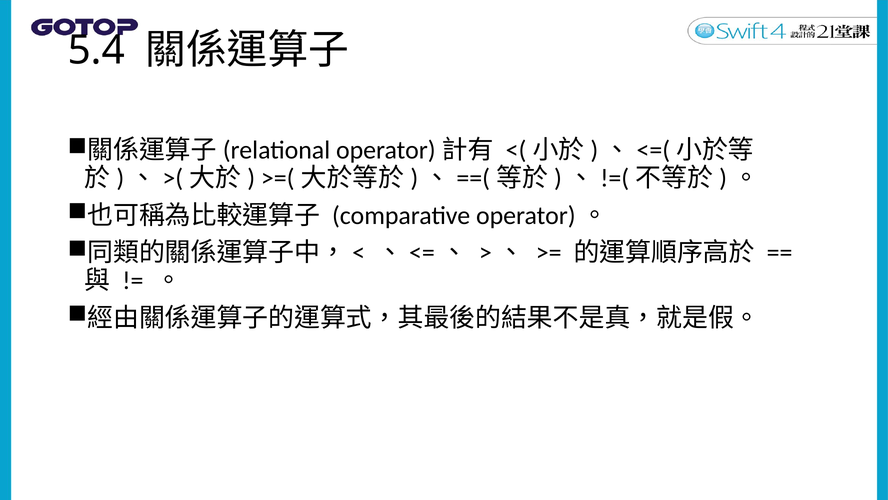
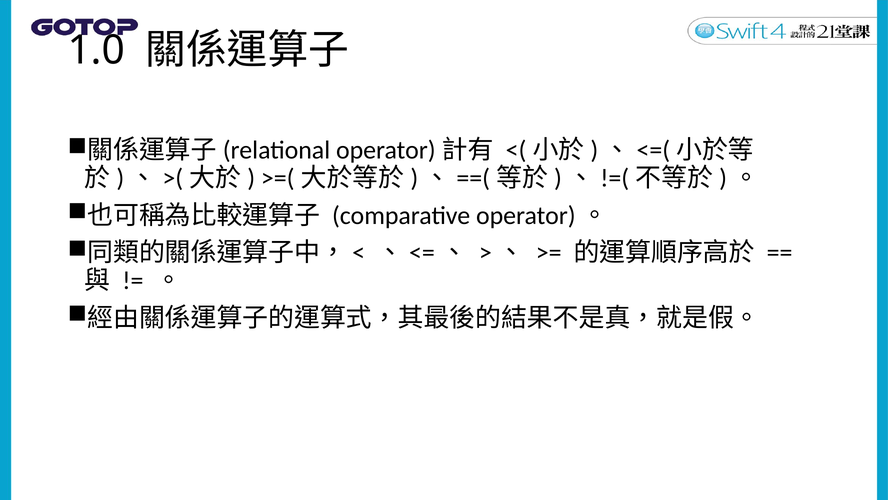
5.4: 5.4 -> 1.0
